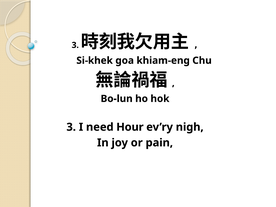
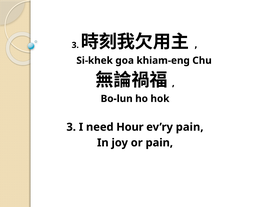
ev’ry nigh: nigh -> pain
